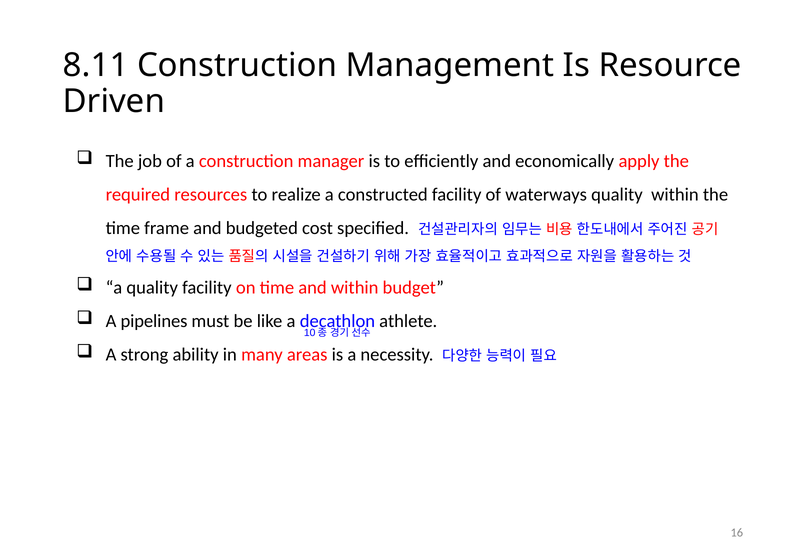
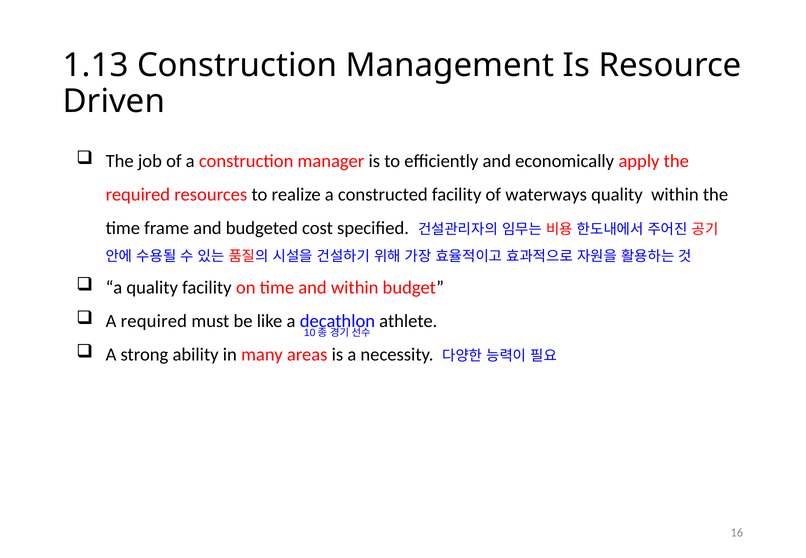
8.11: 8.11 -> 1.13
A pipelines: pipelines -> required
